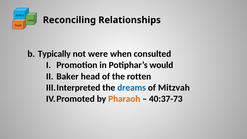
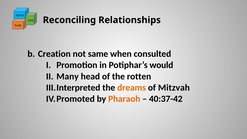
Typically: Typically -> Creation
were: were -> same
Baker: Baker -> Many
dreams colour: blue -> orange
40:37-73: 40:37-73 -> 40:37-42
